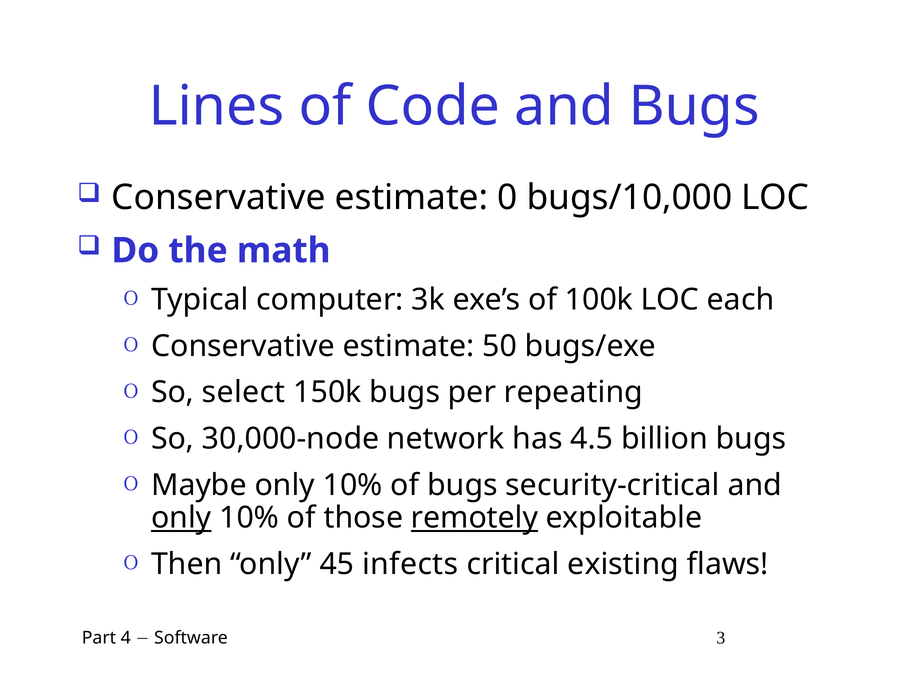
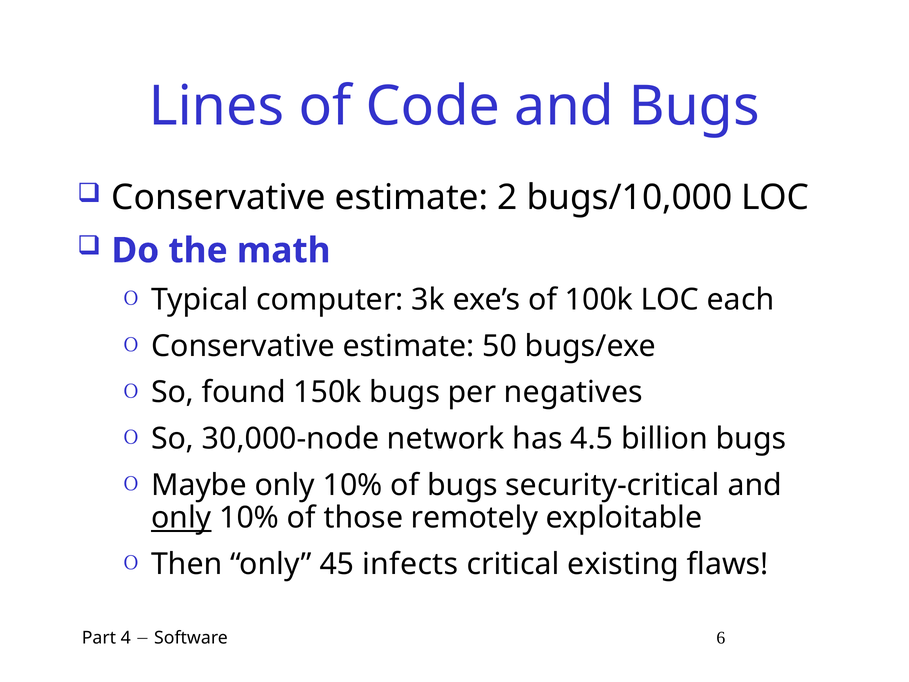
0: 0 -> 2
select: select -> found
repeating: repeating -> negatives
remotely underline: present -> none
3: 3 -> 6
